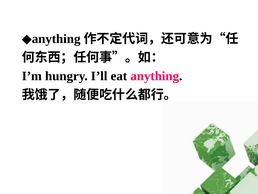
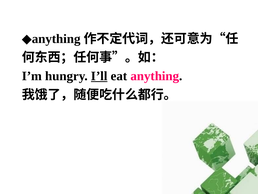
I’ll underline: none -> present
